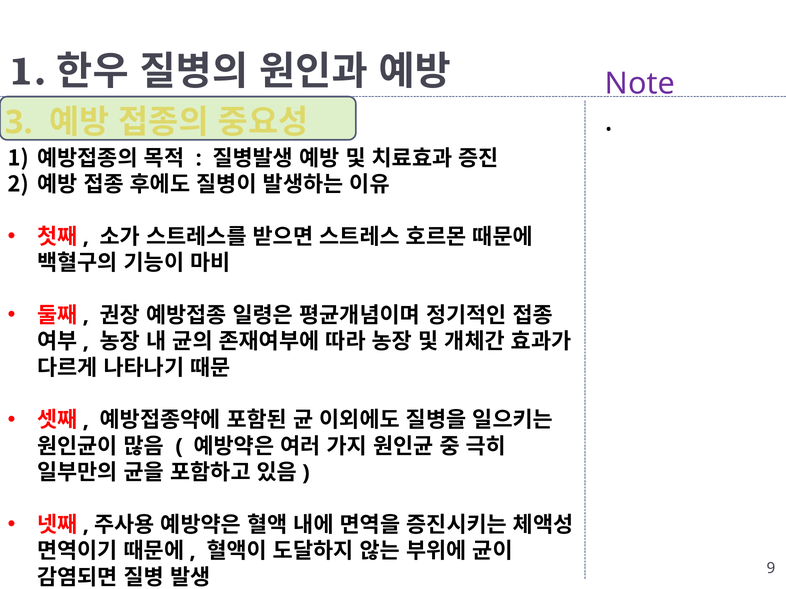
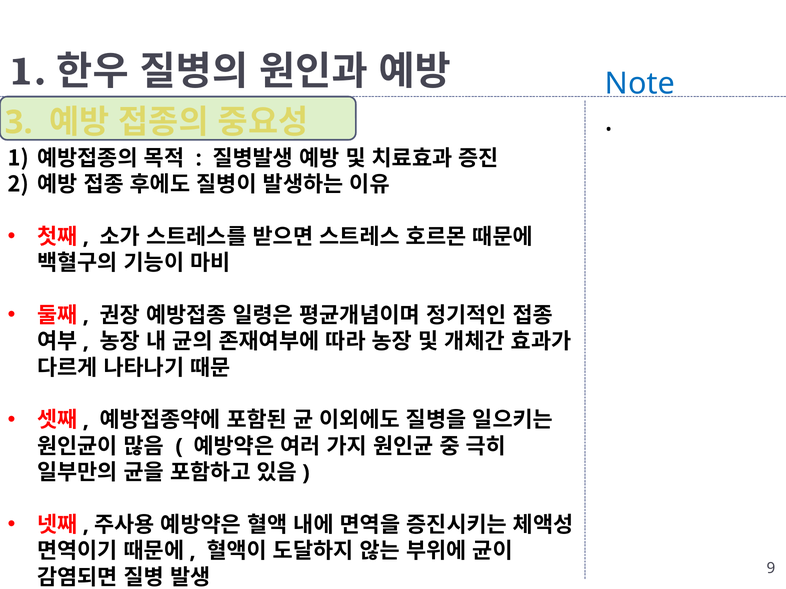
Note colour: purple -> blue
